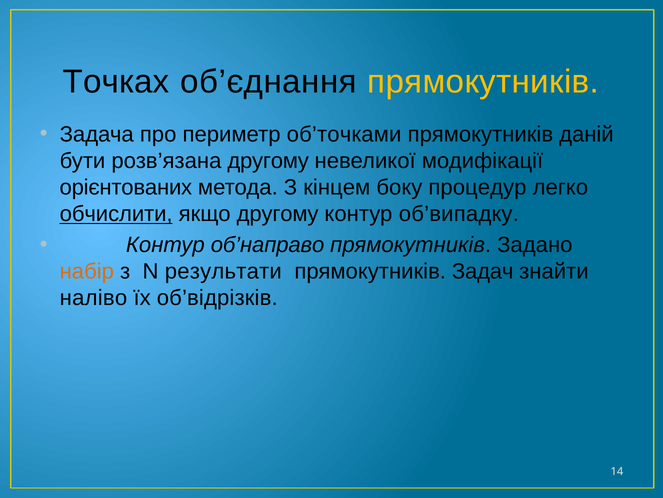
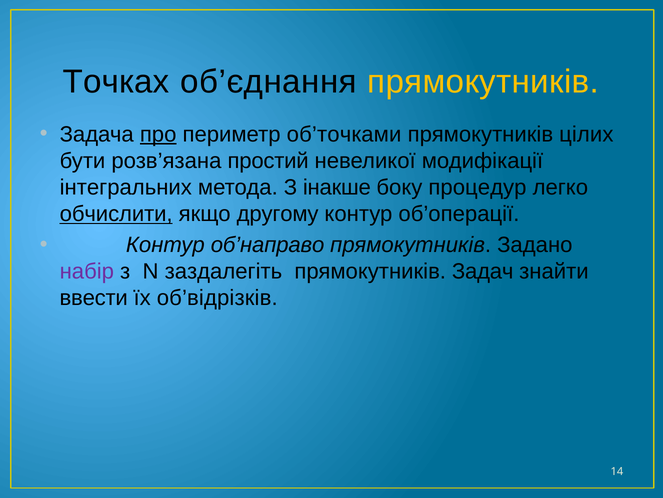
про underline: none -> present
даній: даній -> цілих
розв’язана другому: другому -> простий
орієнтованих: орієнтованих -> інтегральних
кінцем: кінцем -> інакше
об’випадку: об’випадку -> об’операції
набір colour: orange -> purple
результати: результати -> заздалегіть
наліво: наліво -> ввести
